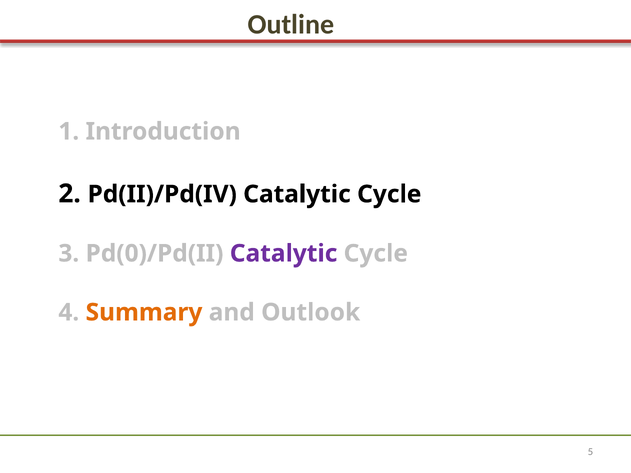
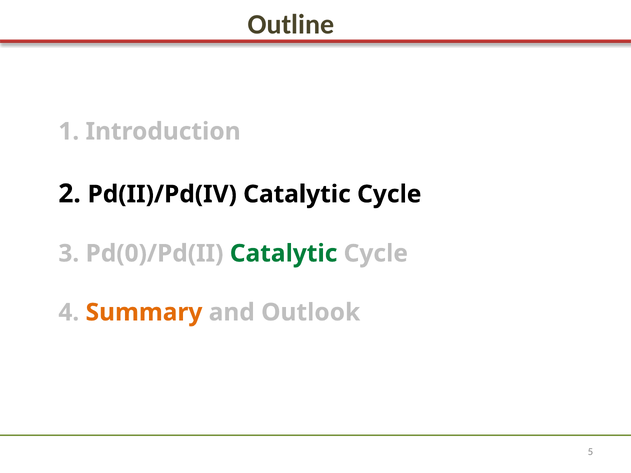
Catalytic at (284, 254) colour: purple -> green
